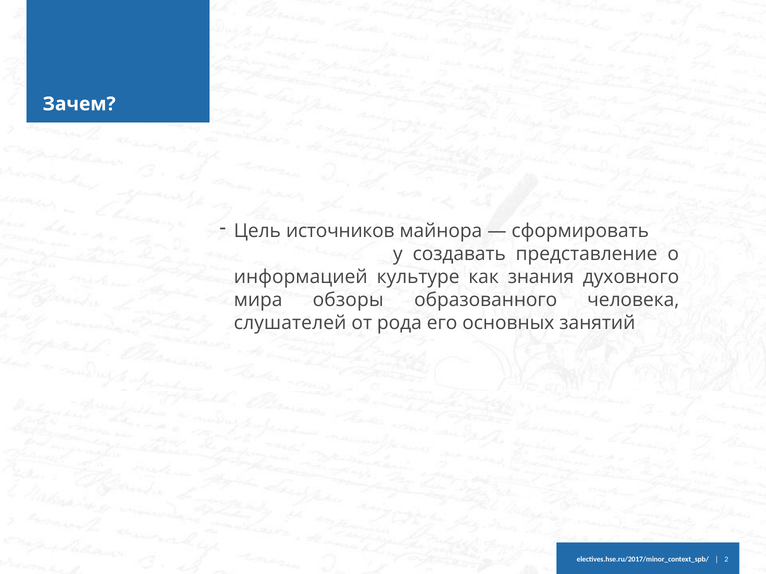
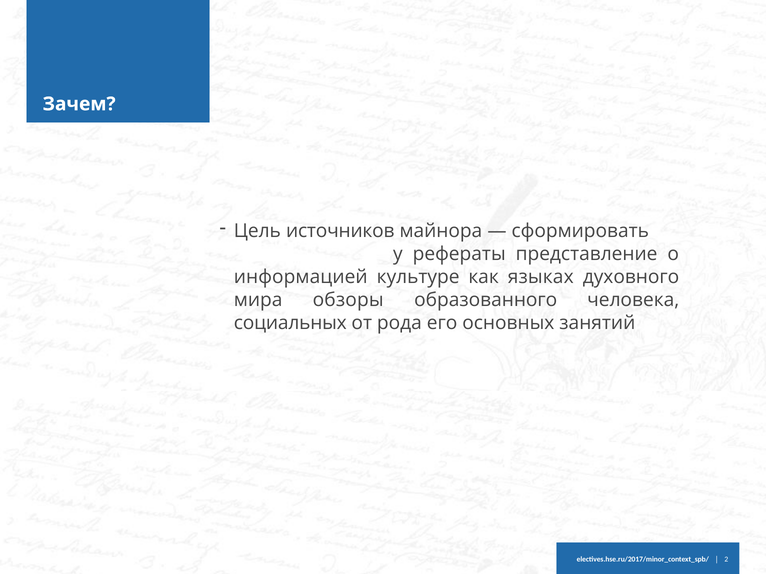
создавать: создавать -> рефераты
знания: знания -> языках
слушателей: слушателей -> социальных
